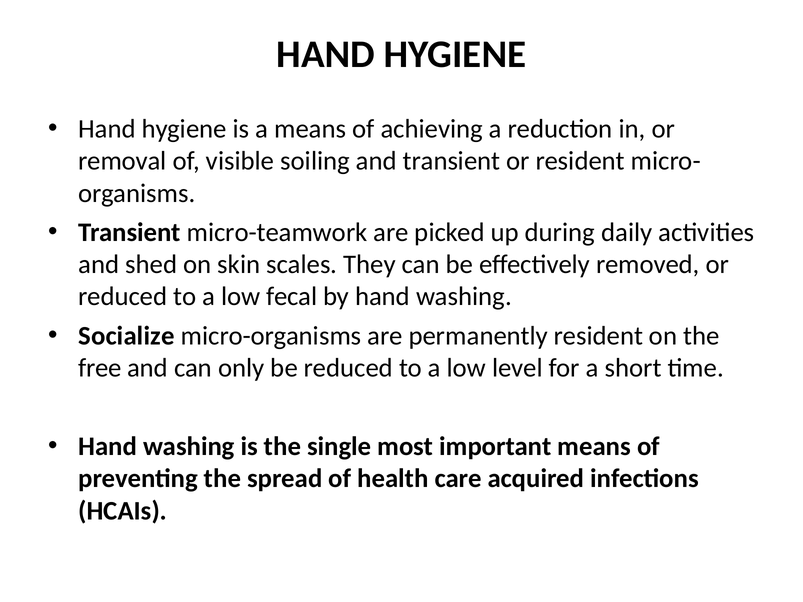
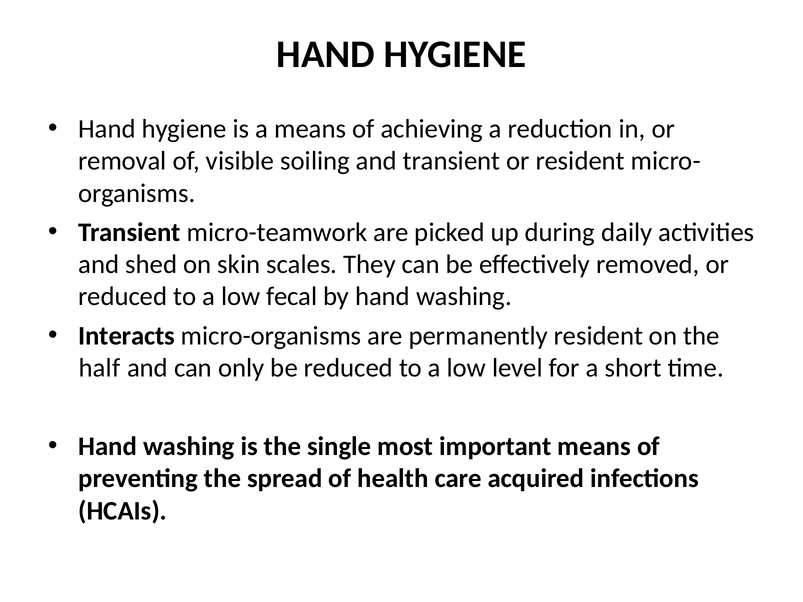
Socialize: Socialize -> Interacts
free: free -> half
